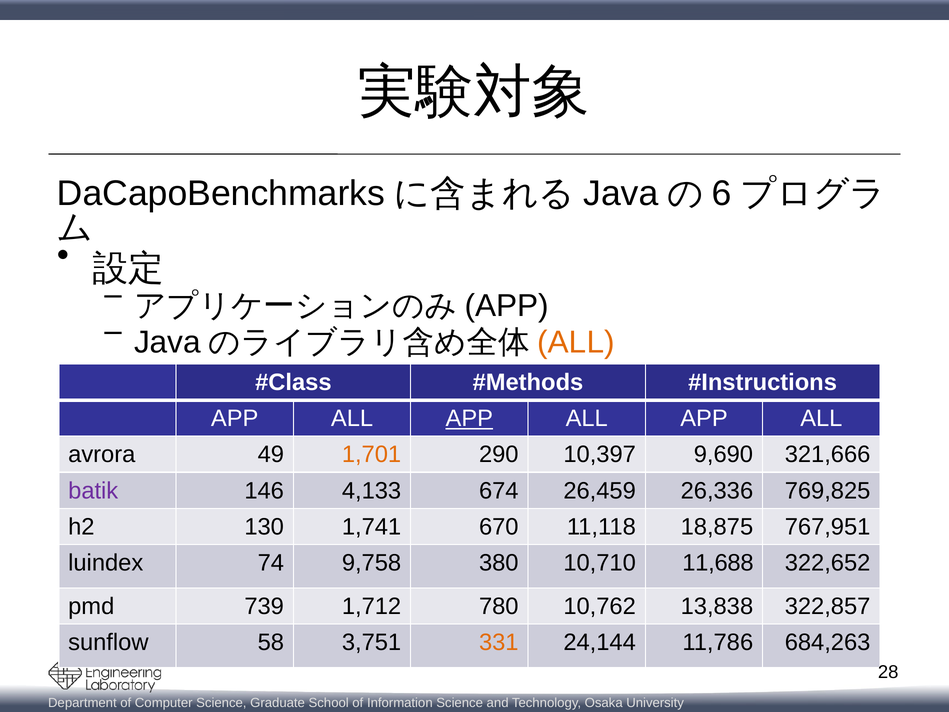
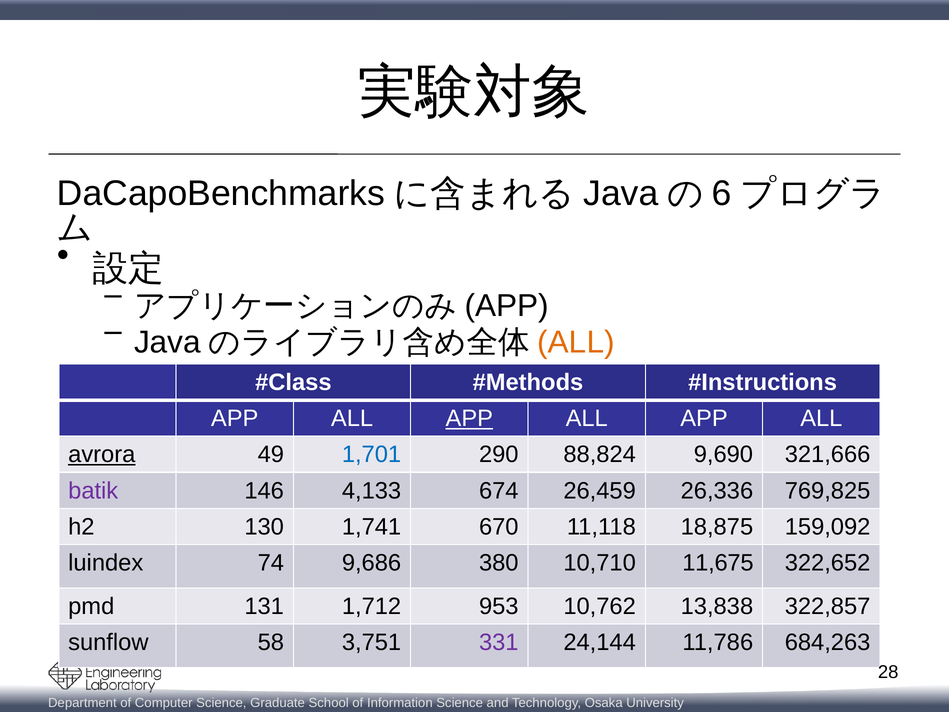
avrora underline: none -> present
1,701 colour: orange -> blue
10,397: 10,397 -> 88,824
767,951: 767,951 -> 159,092
9,758: 9,758 -> 9,686
11,688: 11,688 -> 11,675
739: 739 -> 131
780: 780 -> 953
331 colour: orange -> purple
